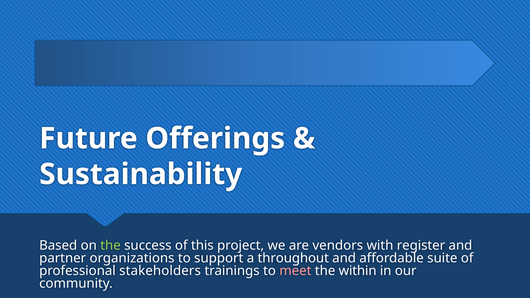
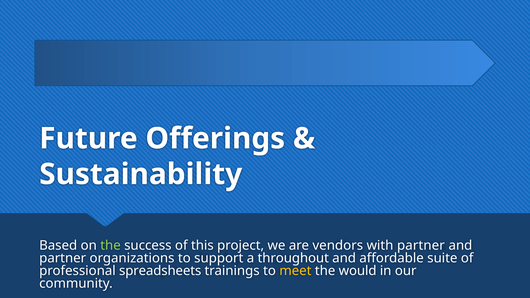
with register: register -> partner
stakeholders: stakeholders -> spreadsheets
meet colour: pink -> yellow
within: within -> would
